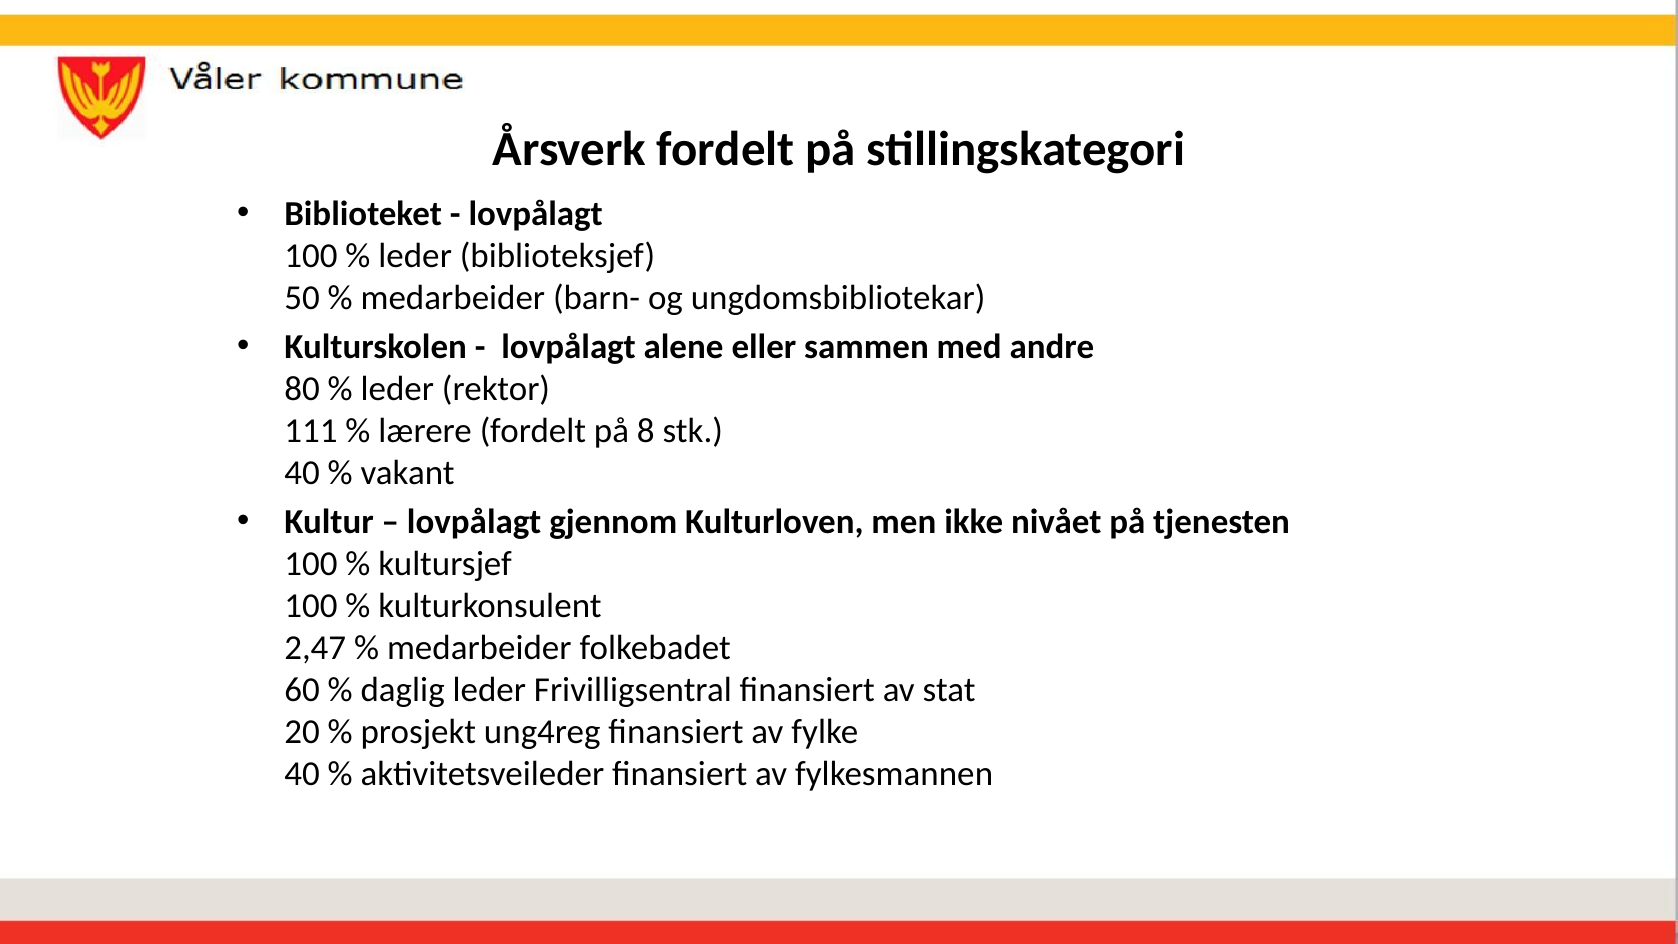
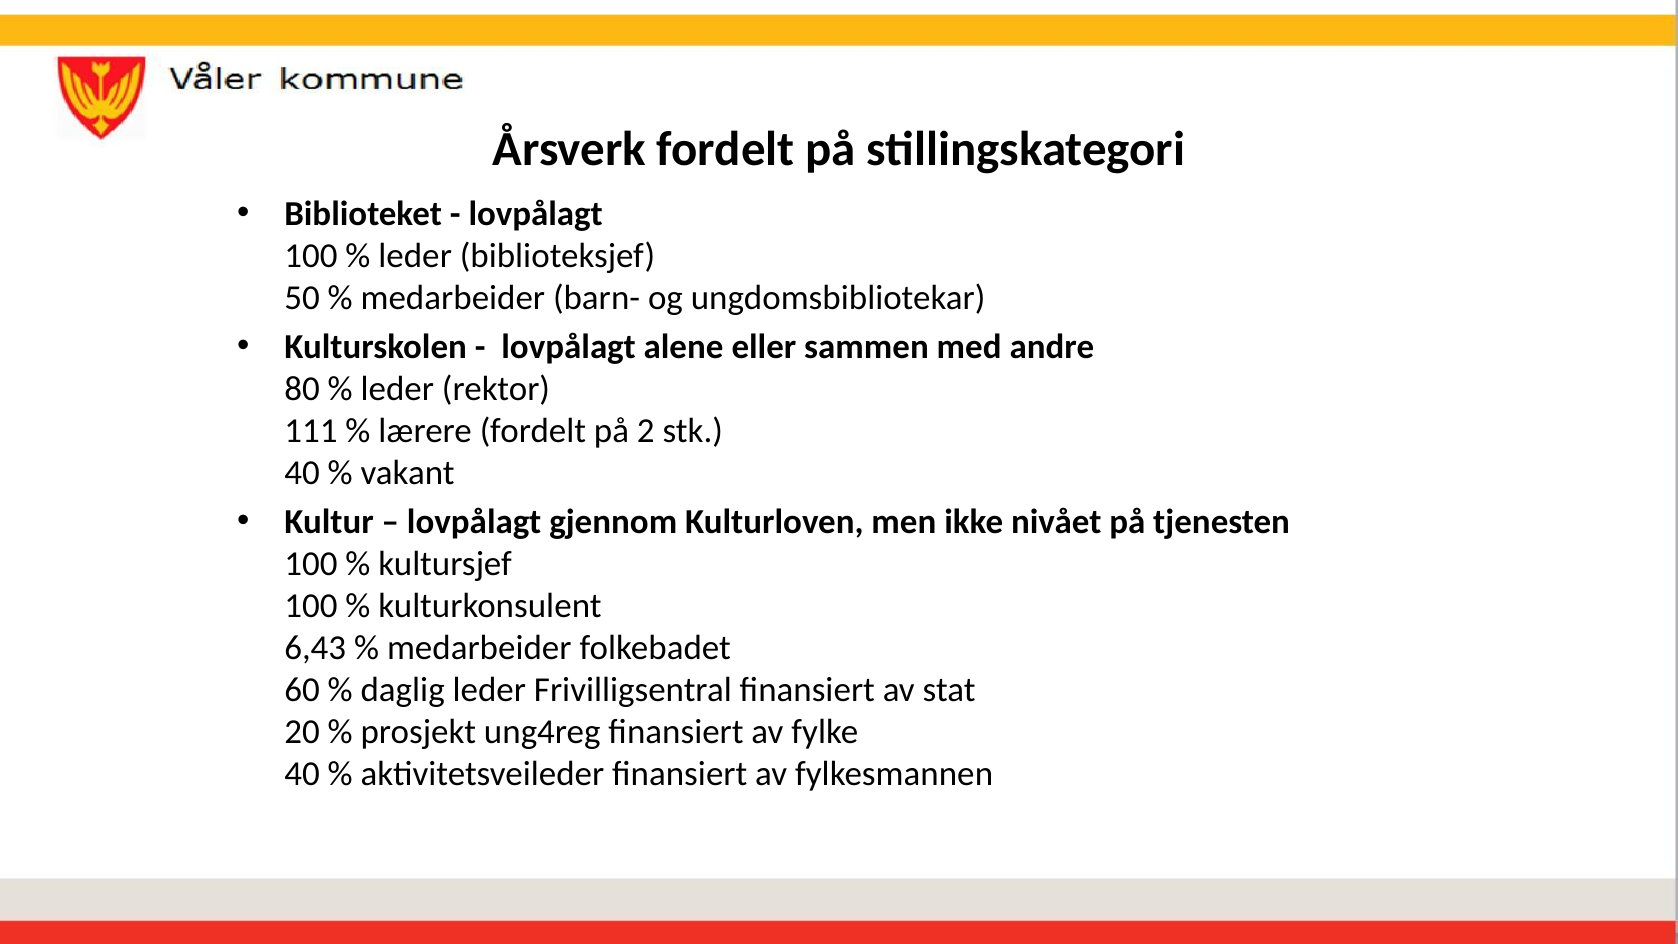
8: 8 -> 2
2,47: 2,47 -> 6,43
